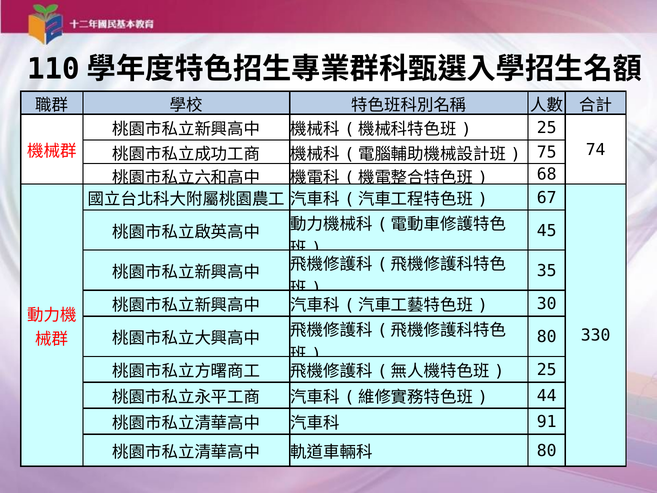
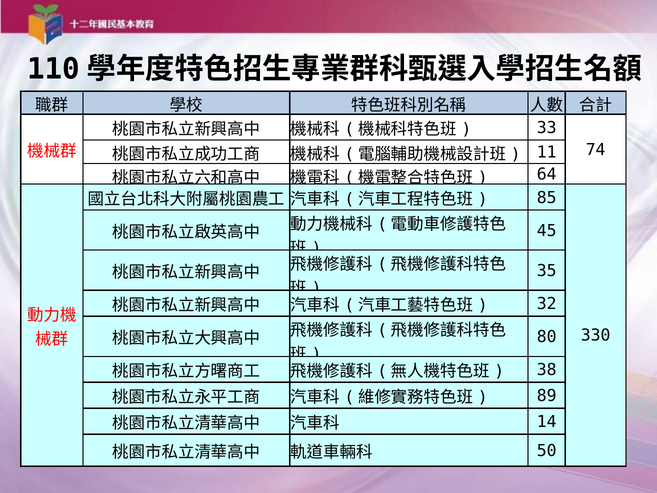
25 at (547, 128): 25 -> 33
75: 75 -> 11
68: 68 -> 64
67: 67 -> 85
30: 30 -> 32
25 at (547, 370): 25 -> 38
44: 44 -> 89
91: 91 -> 14
80 at (547, 451): 80 -> 50
